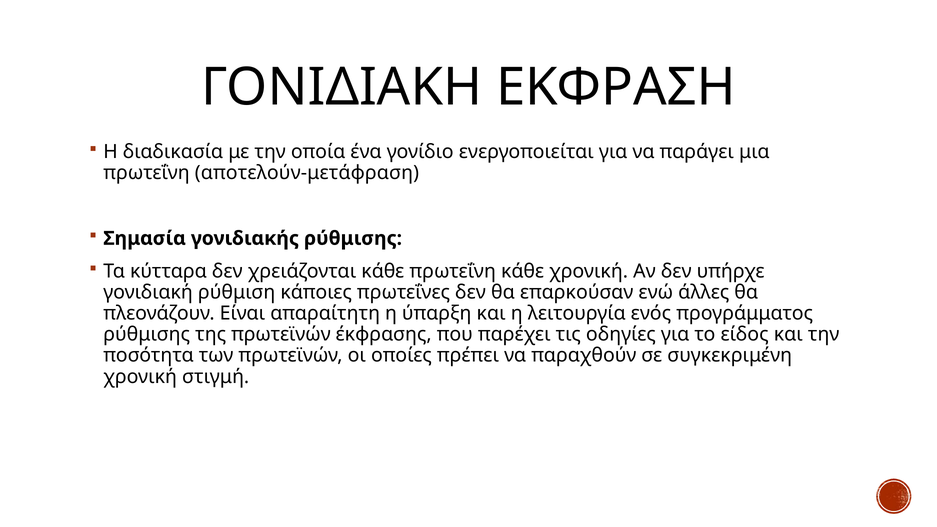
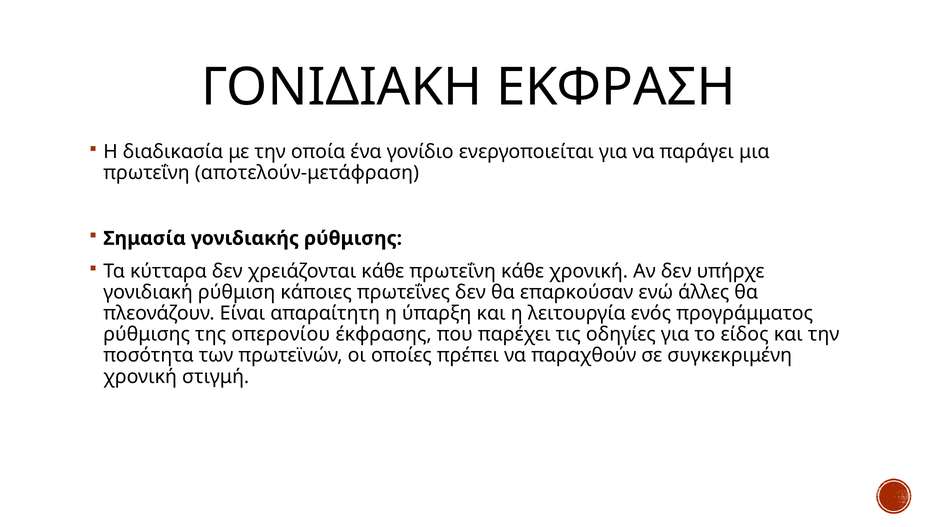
της πρωτεϊνών: πρωτεϊνών -> οπερονίου
